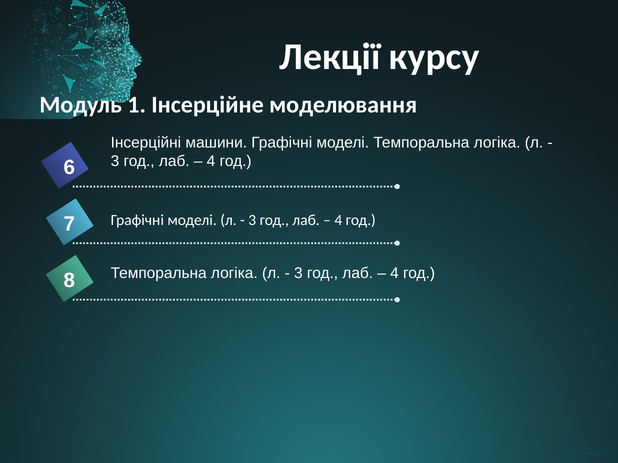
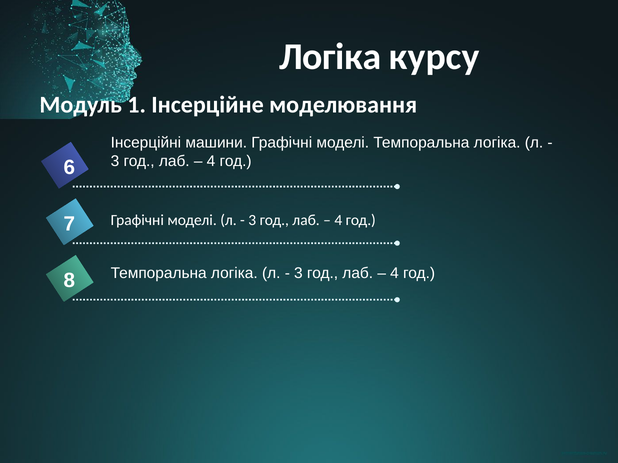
Лекції at (330, 57): Лекції -> Логіка
